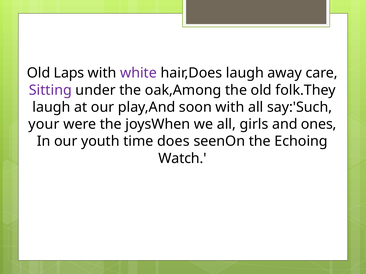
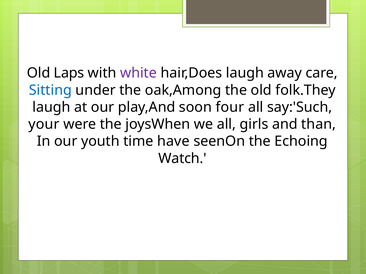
Sitting colour: purple -> blue
soon with: with -> four
ones: ones -> than
does: does -> have
